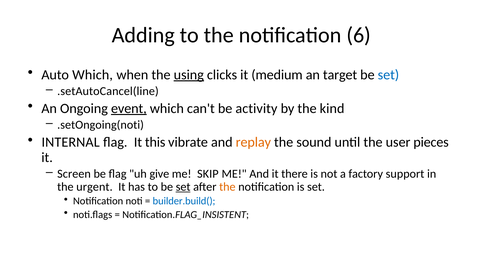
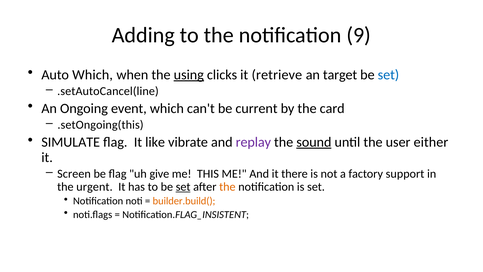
6: 6 -> 9
medium: medium -> retrieve
event underline: present -> none
activity: activity -> current
kind: kind -> card
.setOngoing(noti: .setOngoing(noti -> .setOngoing(this
INTERNAL: INTERNAL -> SIMULATE
this: this -> like
replay colour: orange -> purple
sound underline: none -> present
pieces: pieces -> either
SKIP: SKIP -> THIS
builder.build( colour: blue -> orange
